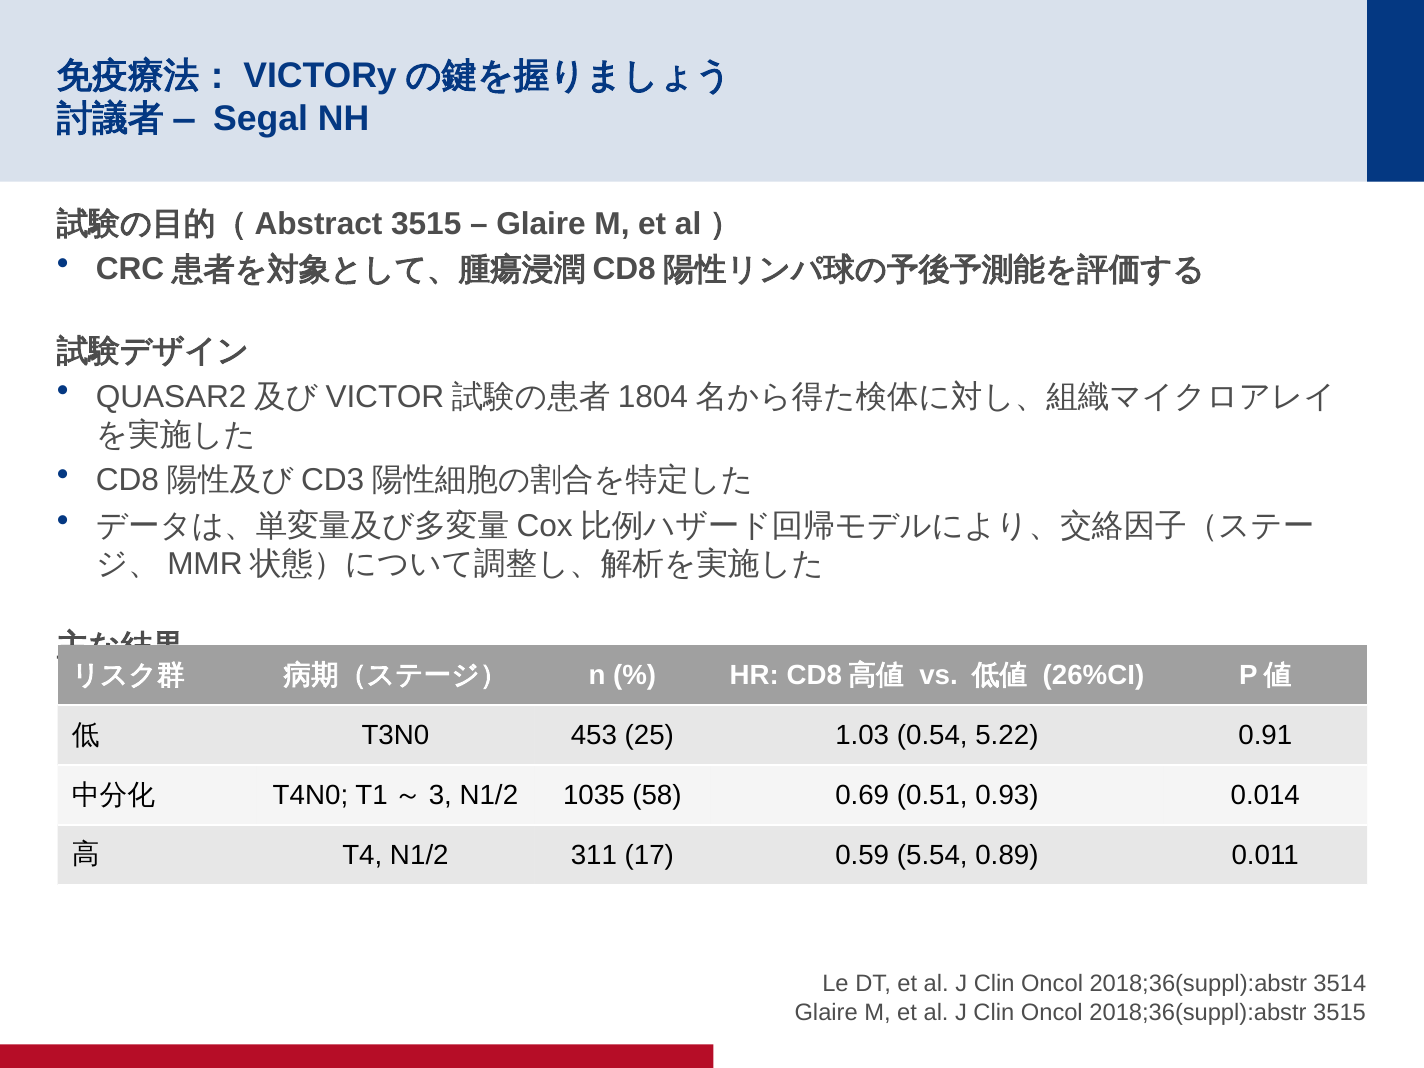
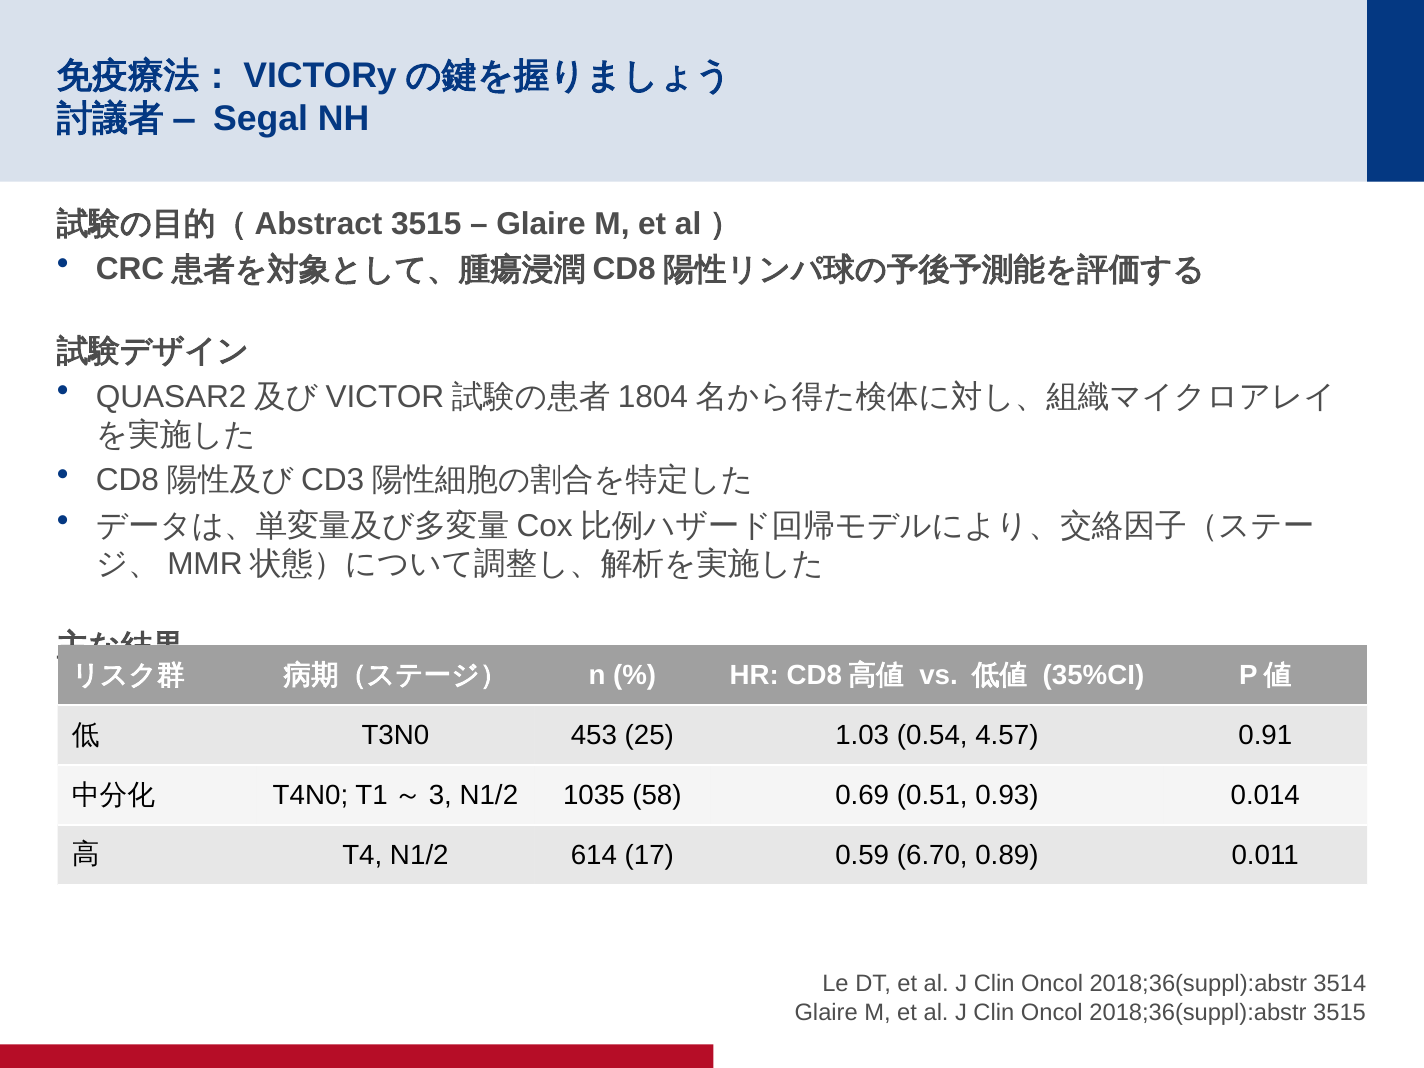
26%CI: 26%CI -> 35%CI
5.22: 5.22 -> 4.57
311: 311 -> 614
5.54: 5.54 -> 6.70
